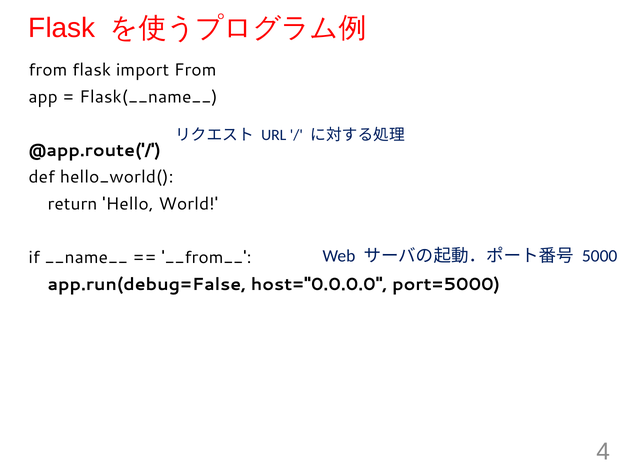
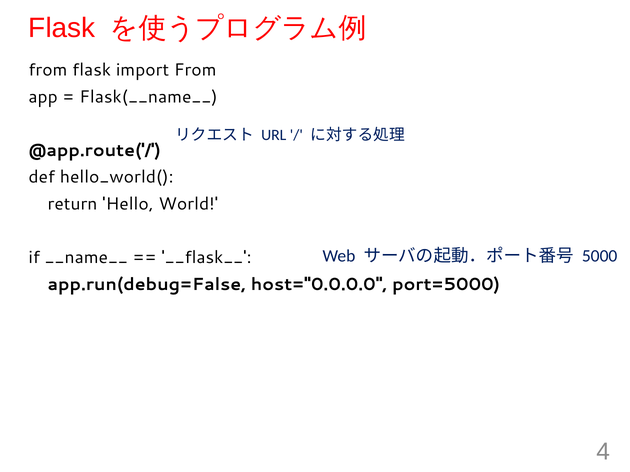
__from__: __from__ -> __flask__
